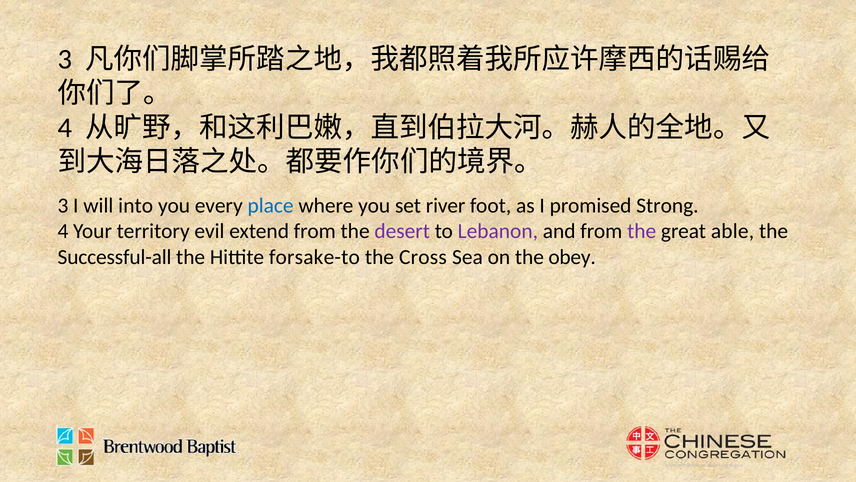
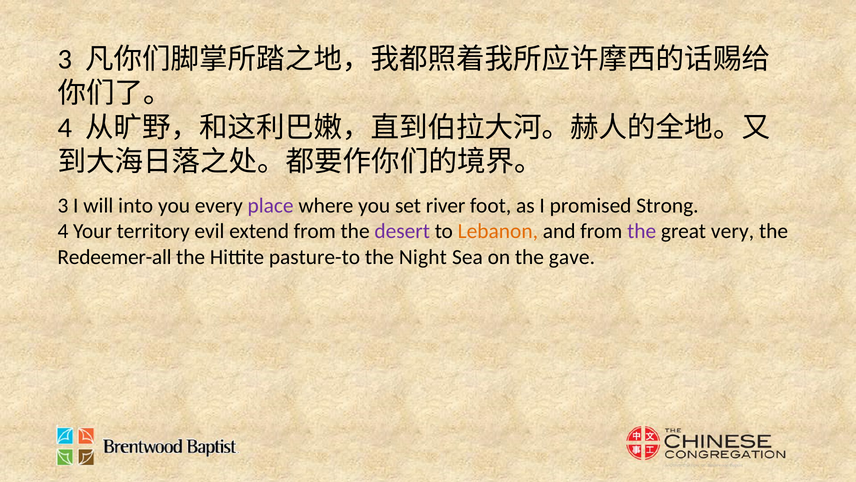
place colour: blue -> purple
Lebanon colour: purple -> orange
able: able -> very
Successful-all: Successful-all -> Redeemer-all
forsake-to: forsake-to -> pasture-to
Cross: Cross -> Night
obey: obey -> gave
